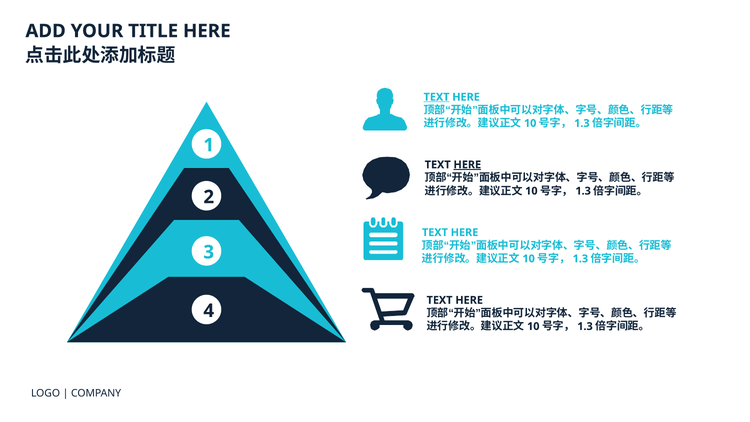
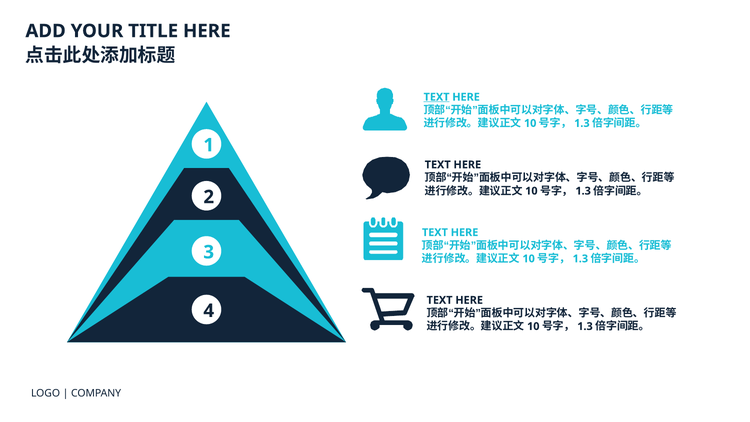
HERE at (467, 165) underline: present -> none
